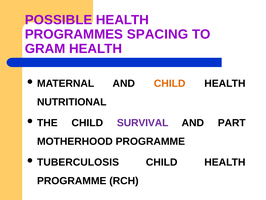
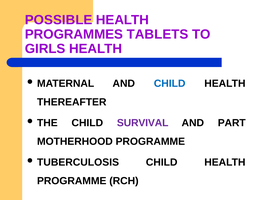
SPACING: SPACING -> TABLETS
GRAM: GRAM -> GIRLS
CHILD at (170, 83) colour: orange -> blue
NUTRITIONAL: NUTRITIONAL -> THEREAFTER
